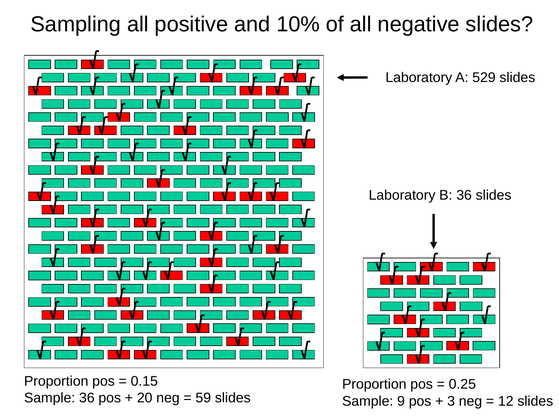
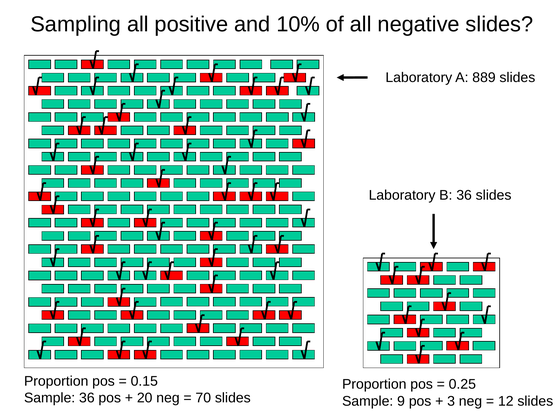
529: 529 -> 889
59: 59 -> 70
